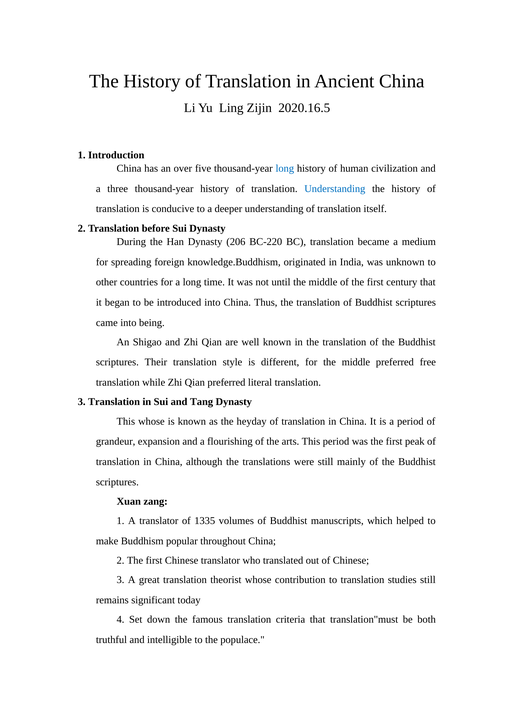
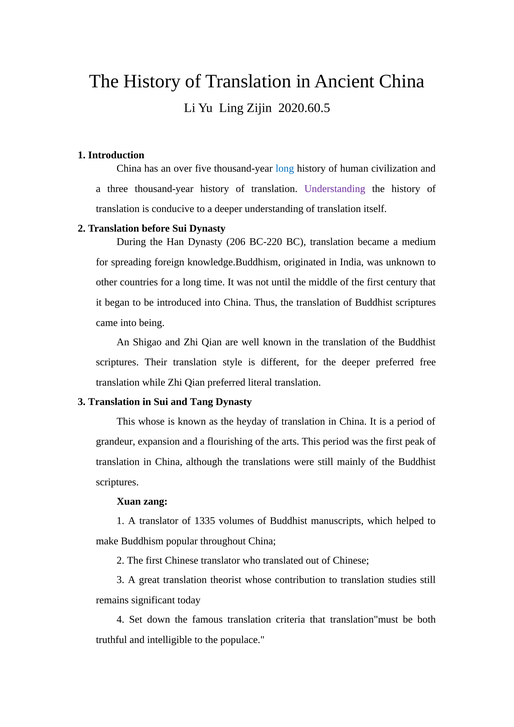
2020.16.5: 2020.16.5 -> 2020.60.5
Understanding at (335, 189) colour: blue -> purple
for the middle: middle -> deeper
